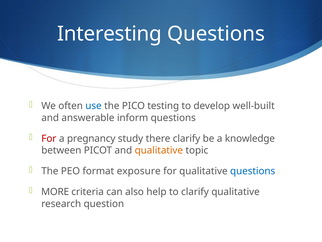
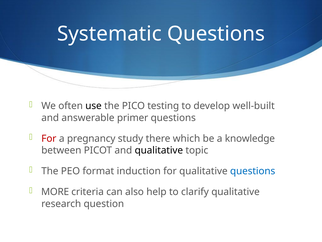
Interesting: Interesting -> Systematic
use colour: blue -> black
inform: inform -> primer
there clarify: clarify -> which
qualitative at (159, 150) colour: orange -> black
exposure: exposure -> induction
